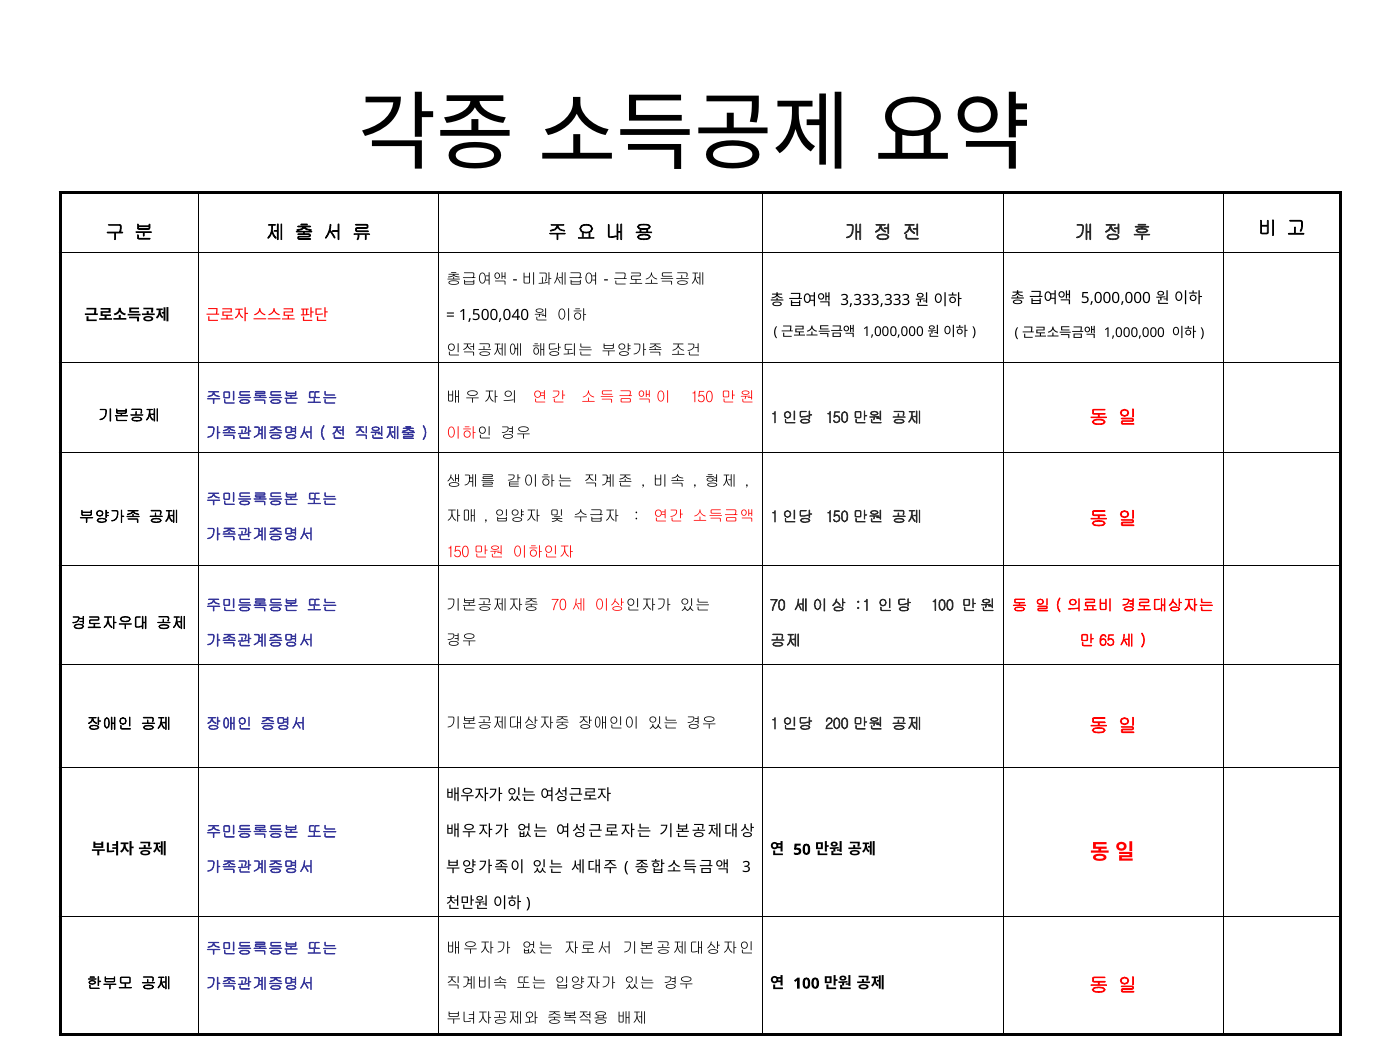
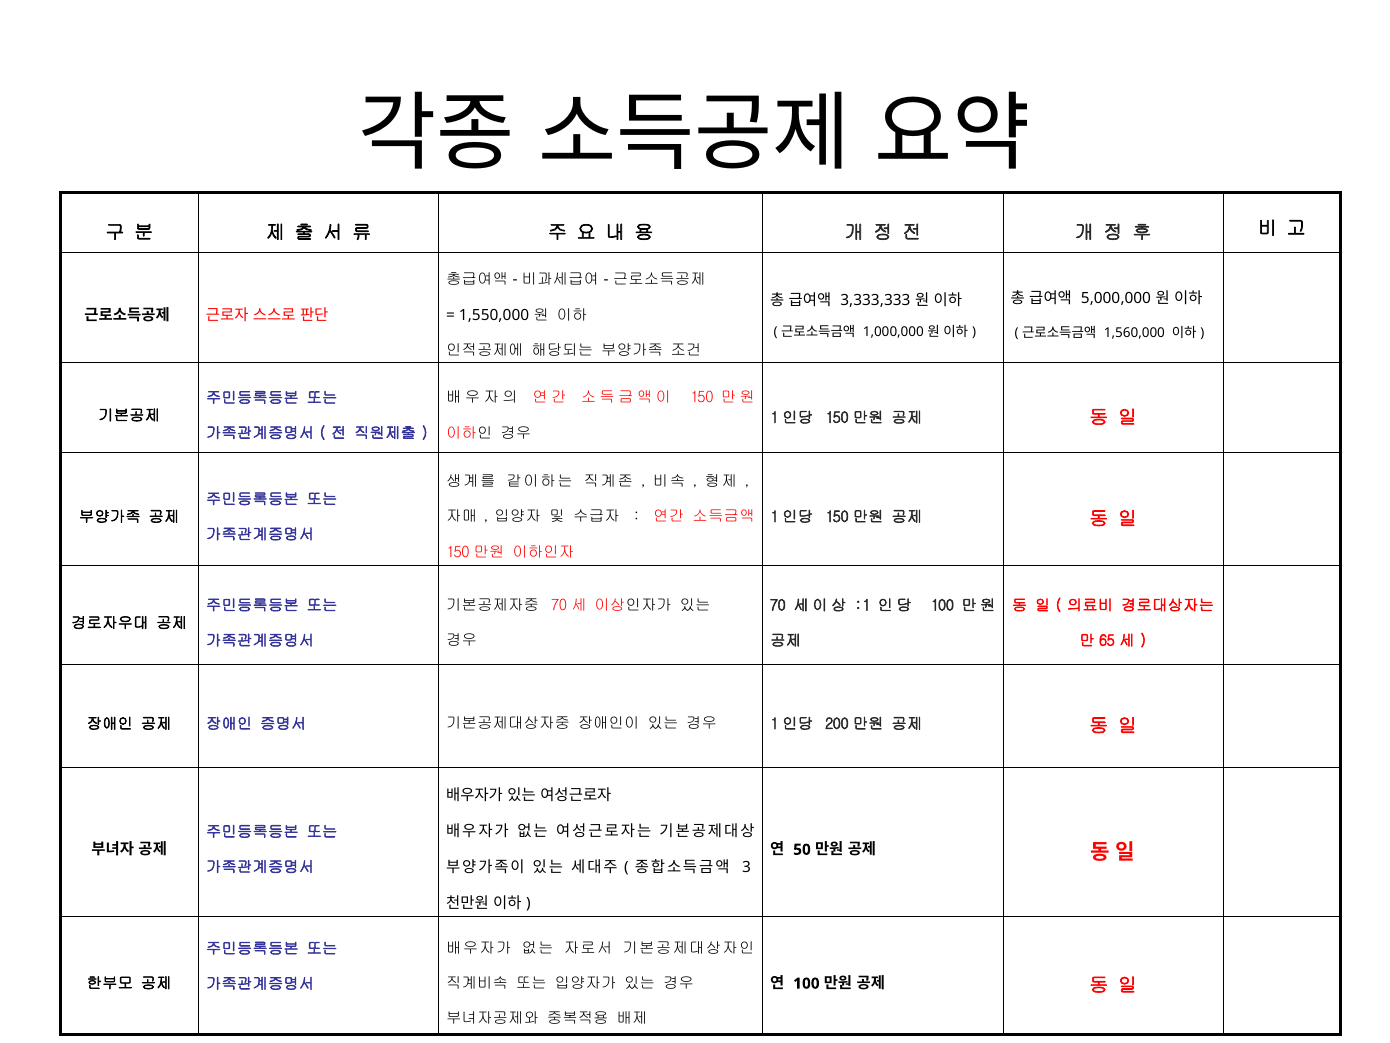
1,500,040: 1,500,040 -> 1,550,000
1,000,000 at (1134, 333): 1,000,000 -> 1,560,000
